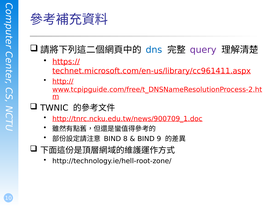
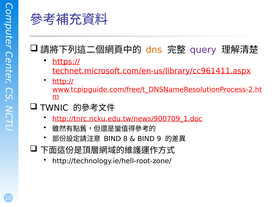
dns colour: blue -> orange
